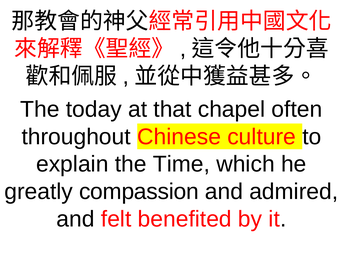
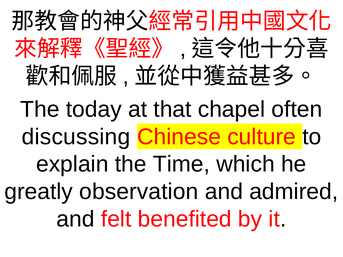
throughout: throughout -> discussing
compassion: compassion -> observation
